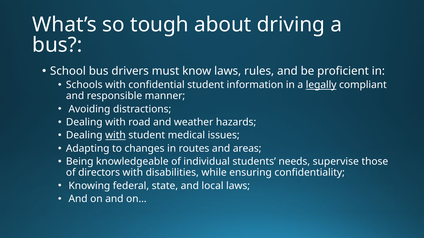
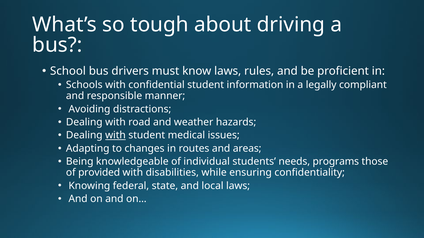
legally underline: present -> none
supervise: supervise -> programs
directors: directors -> provided
